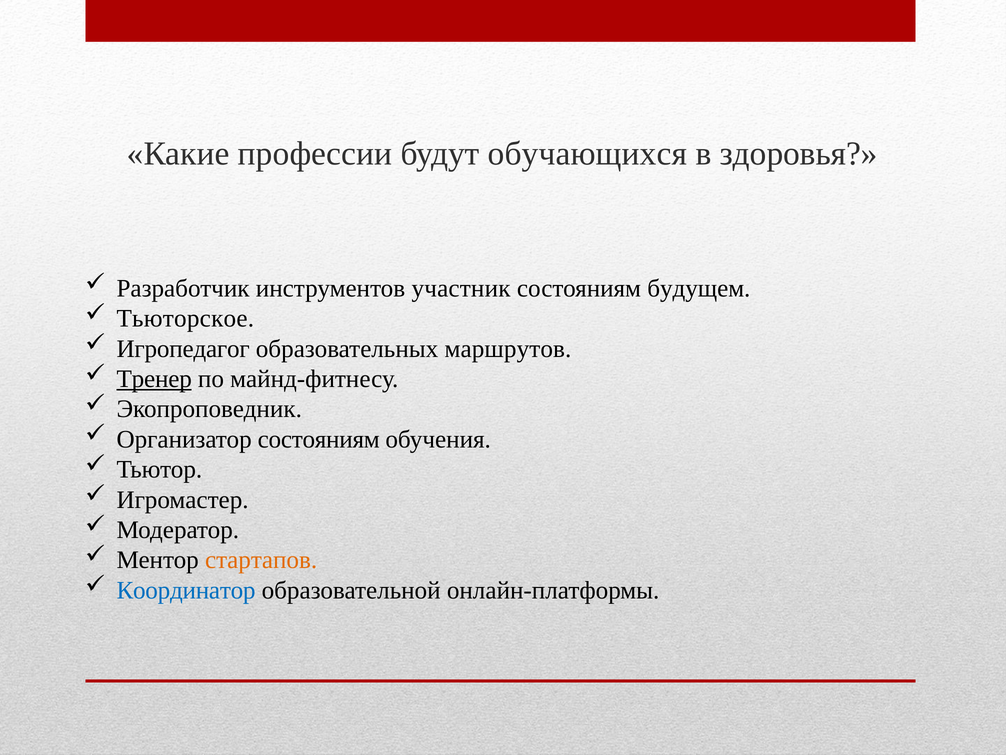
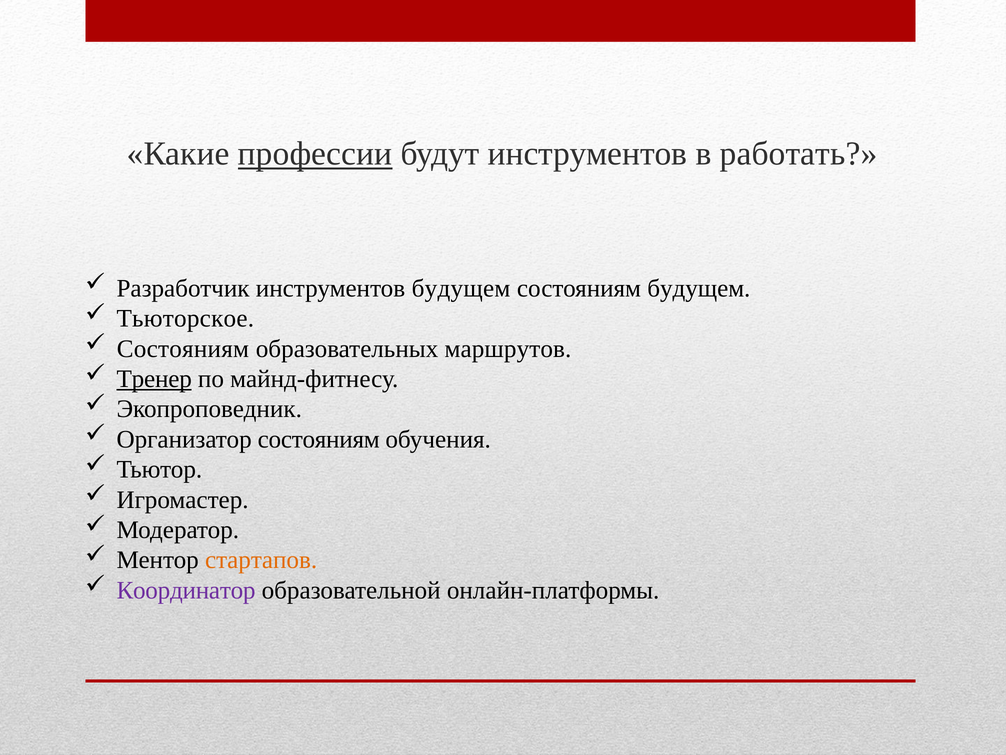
профессии underline: none -> present
будут обучающихся: обучающихся -> инструментов
здоровья: здоровья -> работать
инструментов участник: участник -> будущем
Игропедагог at (183, 348): Игропедагог -> Состояниям
Координатор colour: blue -> purple
